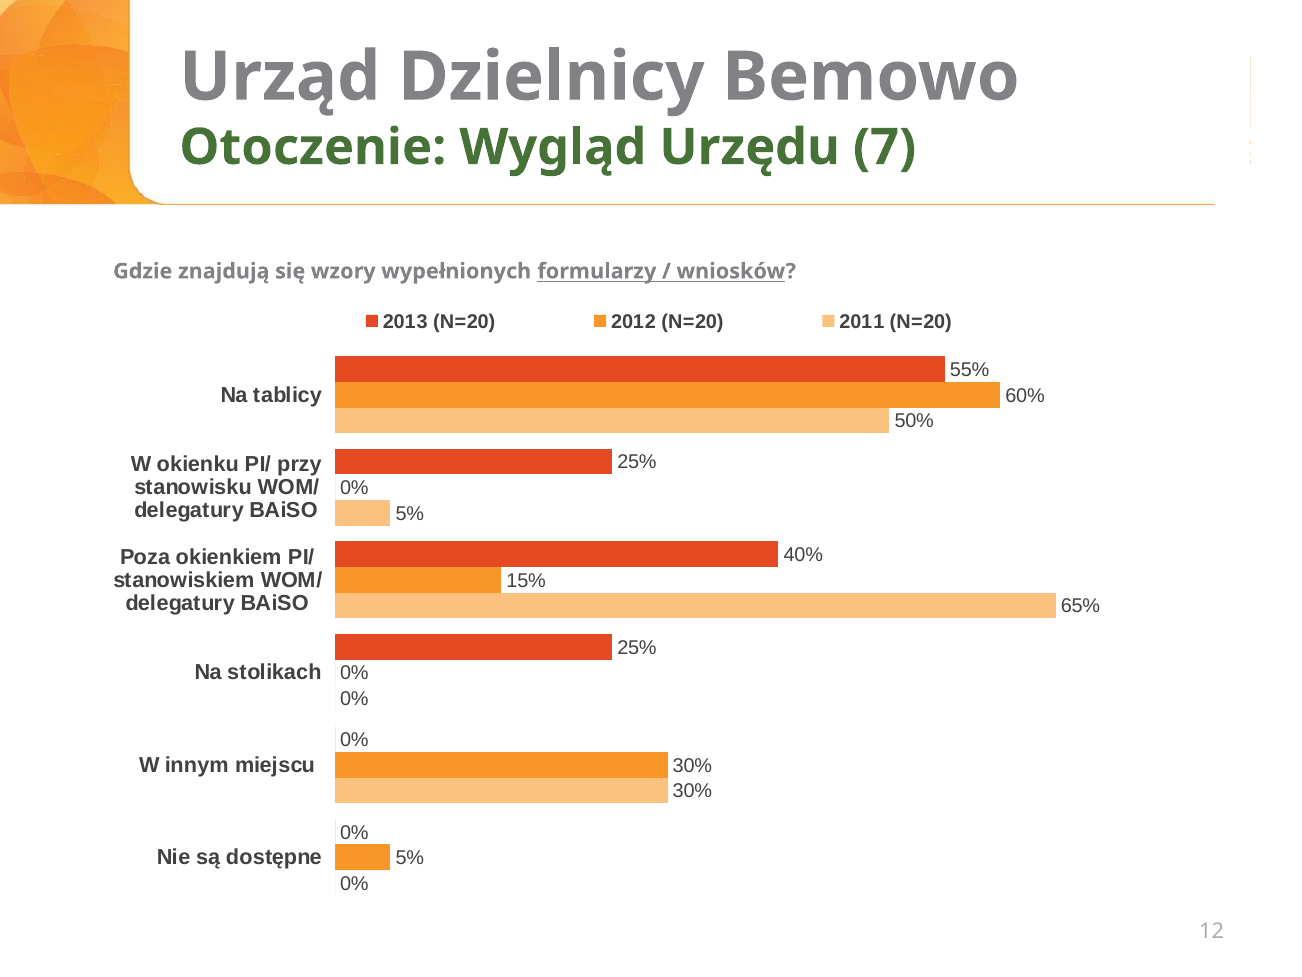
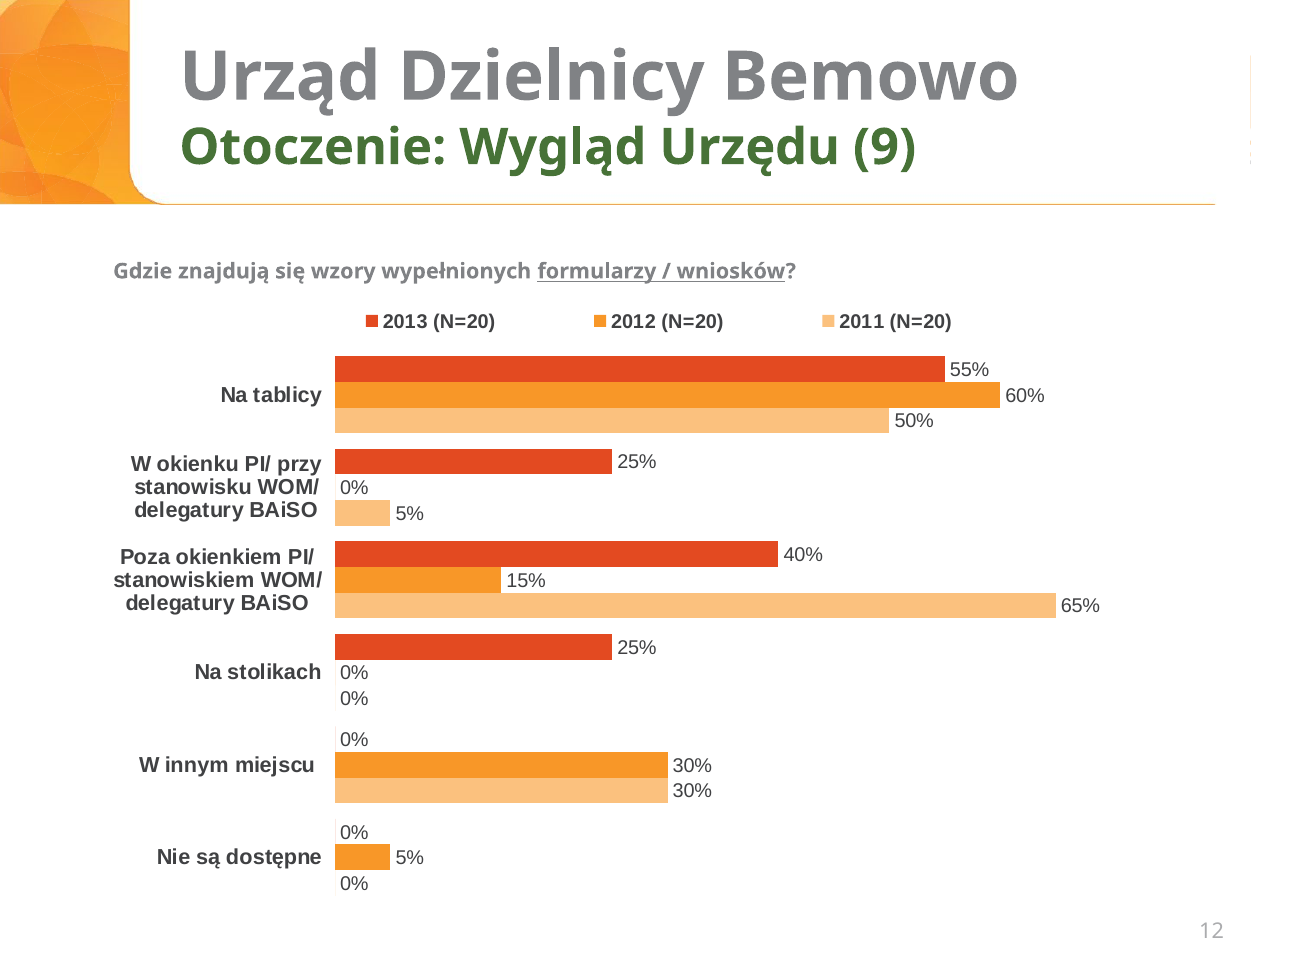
7: 7 -> 9
